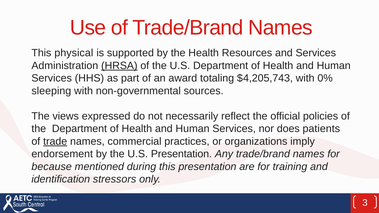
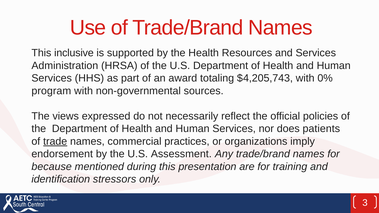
physical: physical -> inclusive
HRSA underline: present -> none
sleeping: sleeping -> program
U.S Presentation: Presentation -> Assessment
